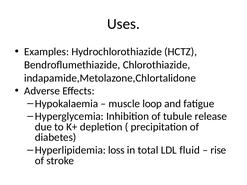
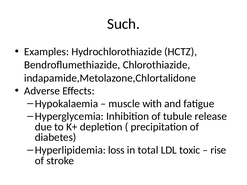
Uses: Uses -> Such
loop: loop -> with
fluid: fluid -> toxic
